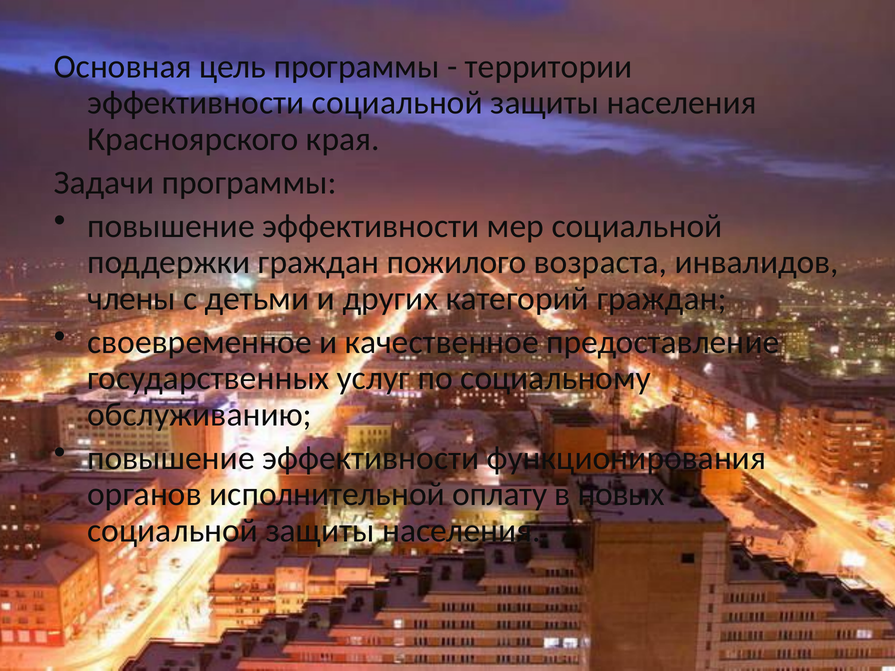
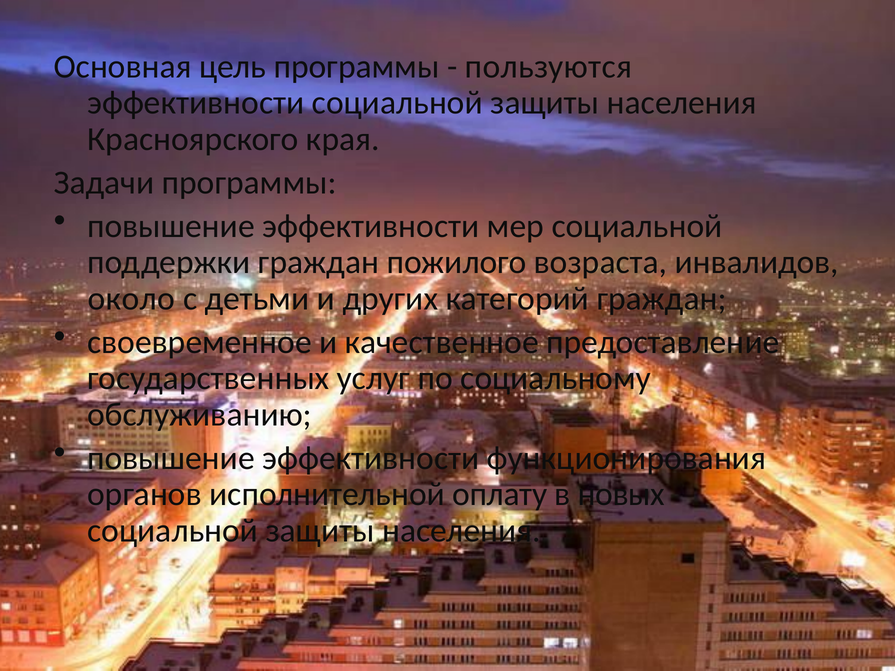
территории: территории -> пользуются
члены: члены -> около
